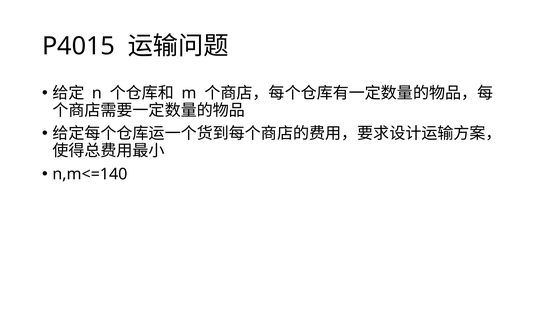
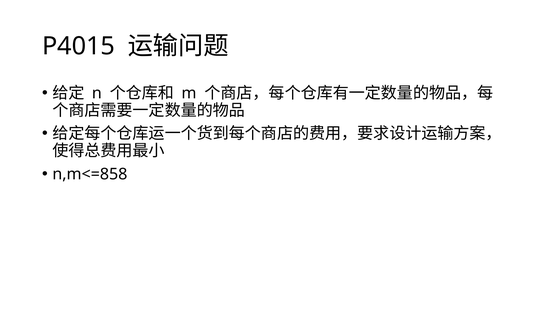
n,m<=140: n,m<=140 -> n,m<=858
